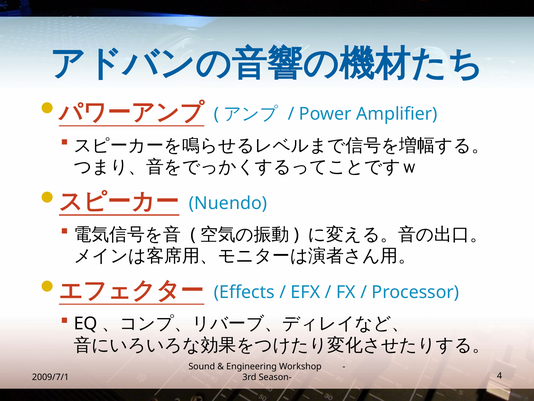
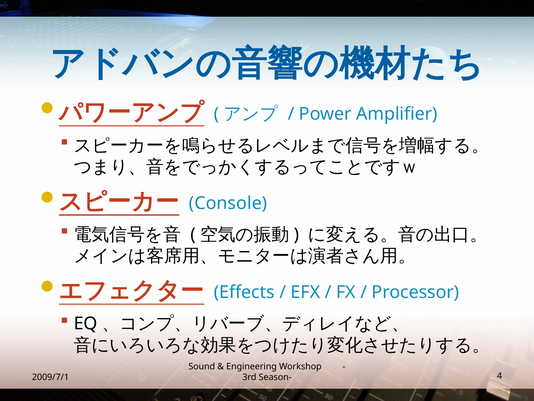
Nuendo: Nuendo -> Console
